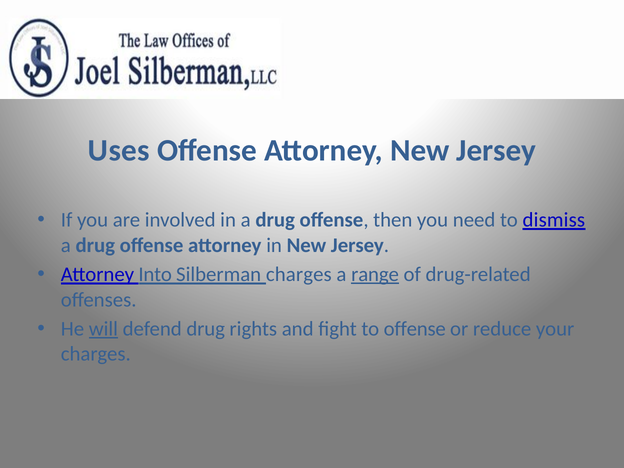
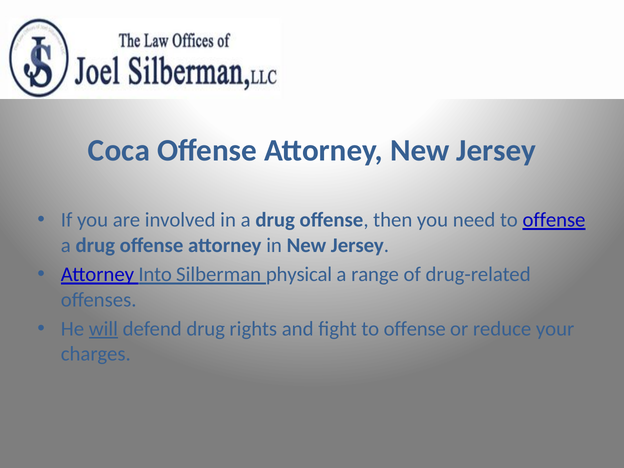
Uses: Uses -> Coca
need to dismiss: dismiss -> offense
Silberman charges: charges -> physical
range underline: present -> none
